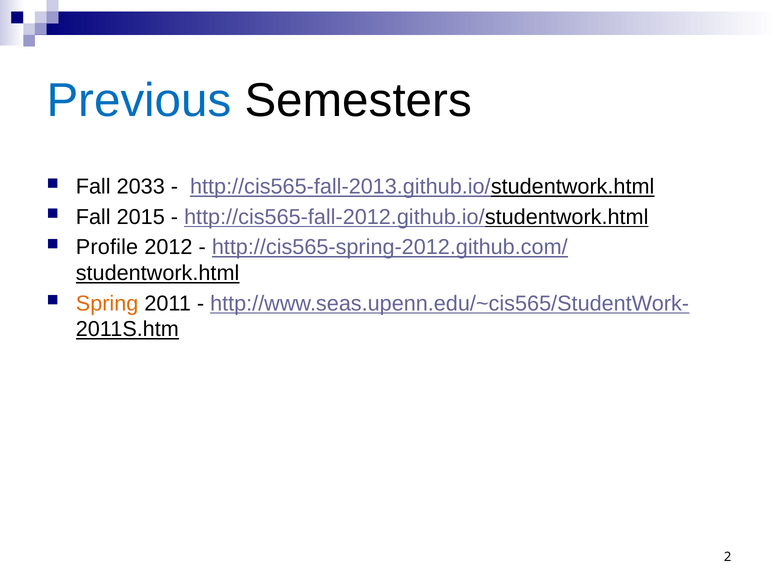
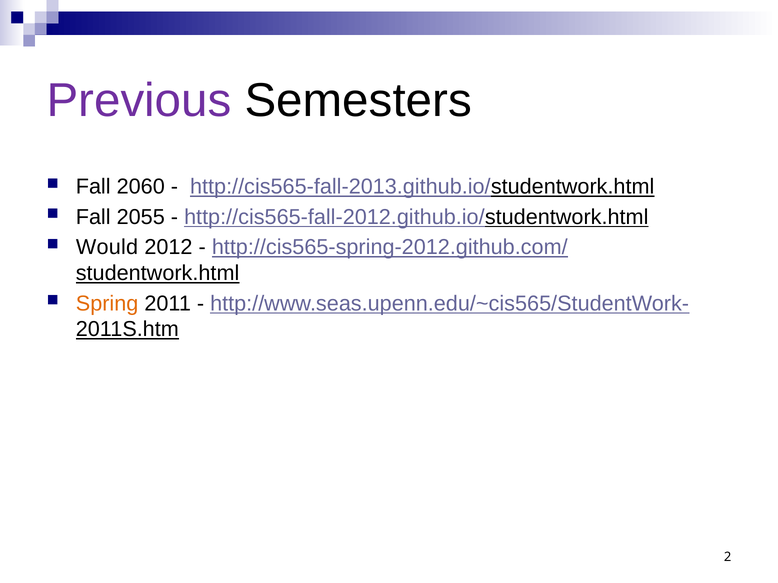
Previous colour: blue -> purple
2033: 2033 -> 2060
2015: 2015 -> 2055
Profile: Profile -> Would
